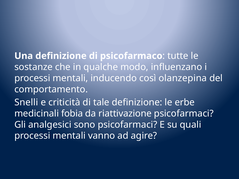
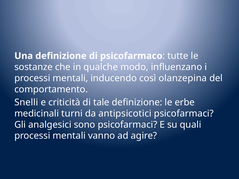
fobia: fobia -> turni
riattivazione: riattivazione -> antipsicotici
